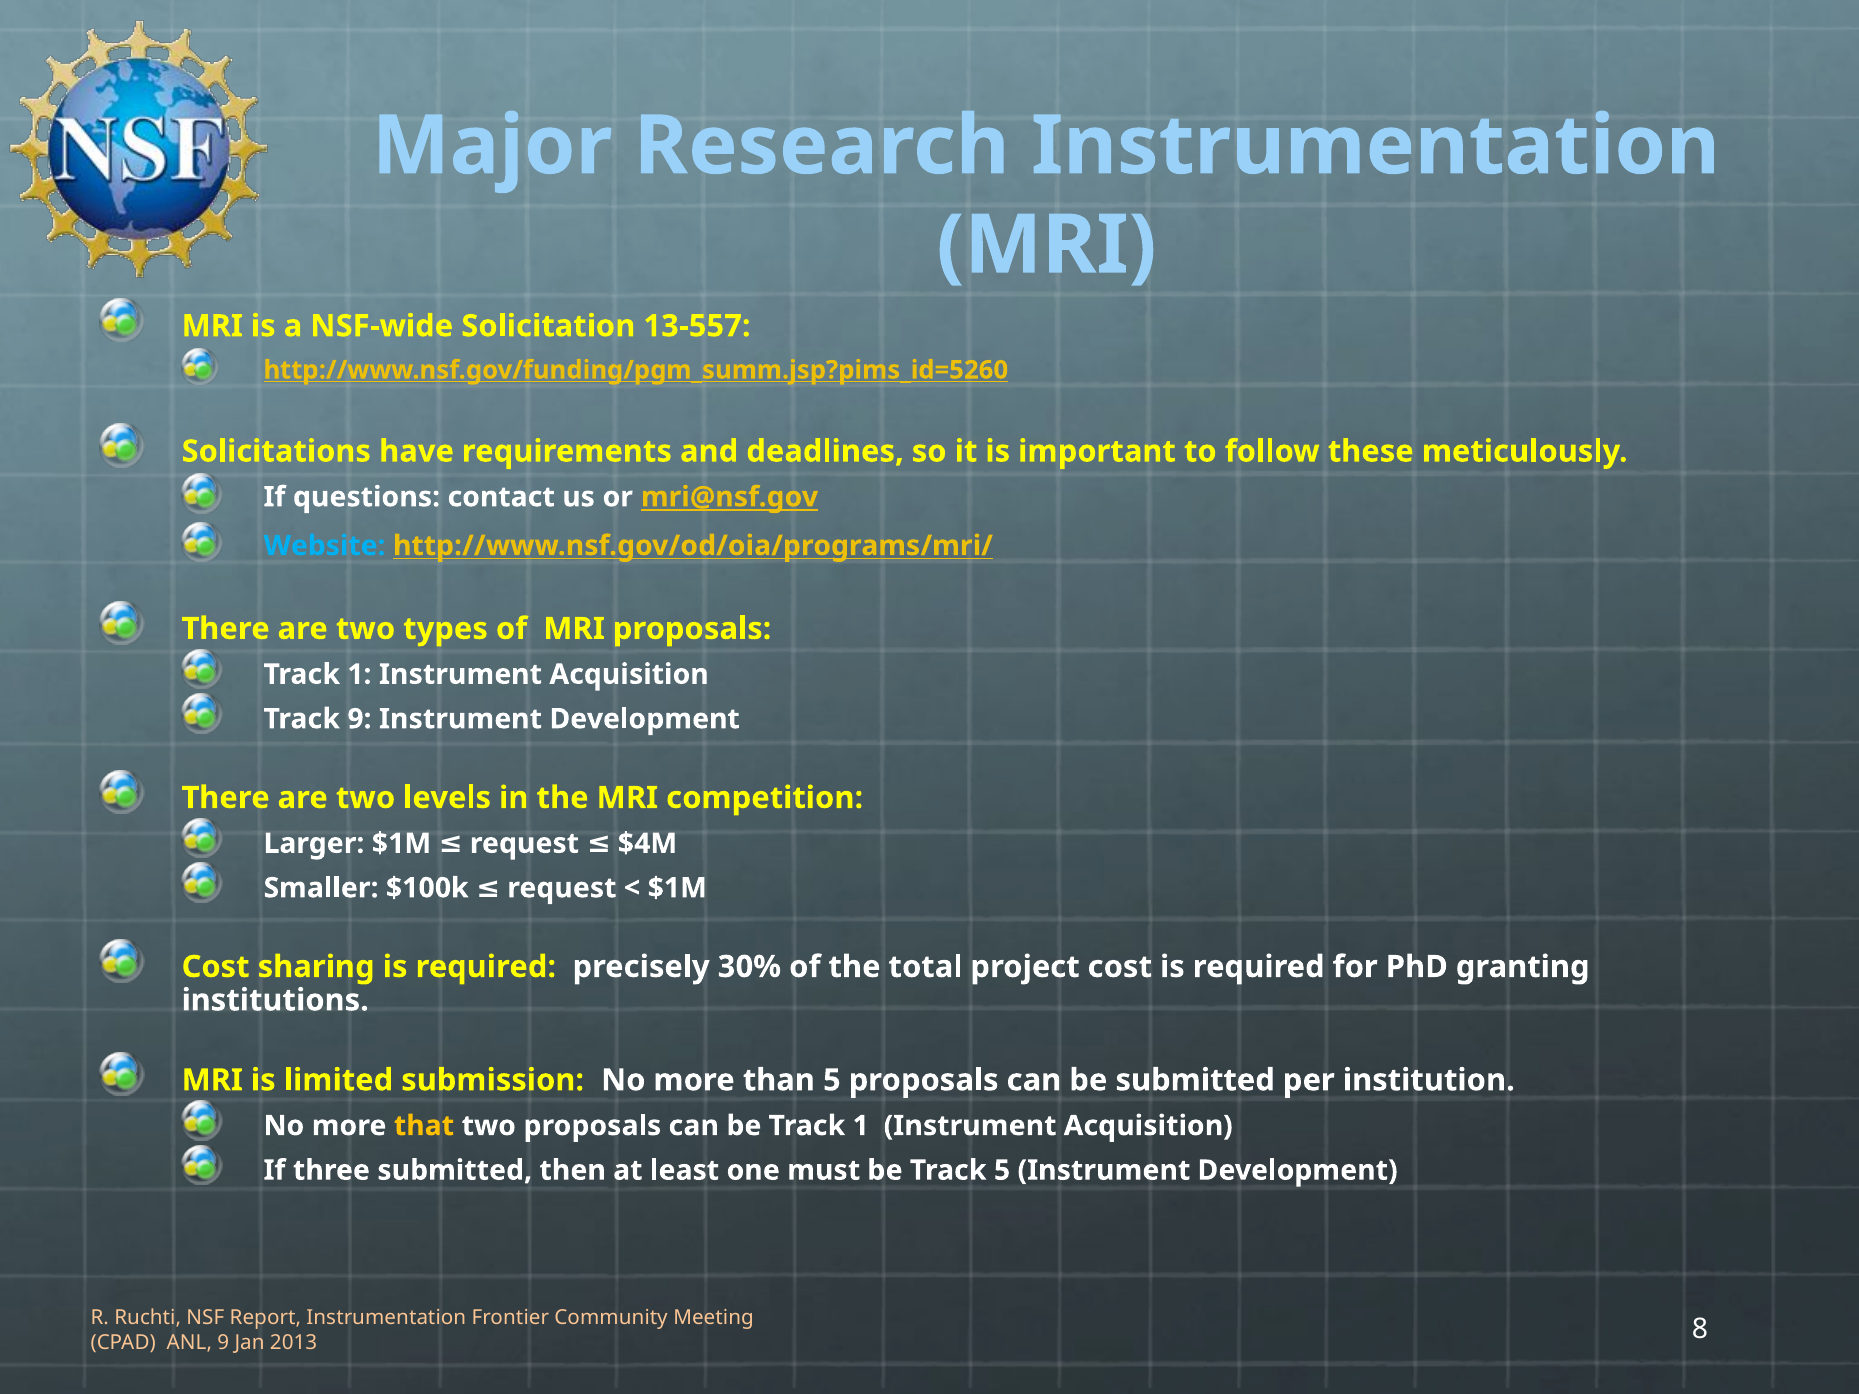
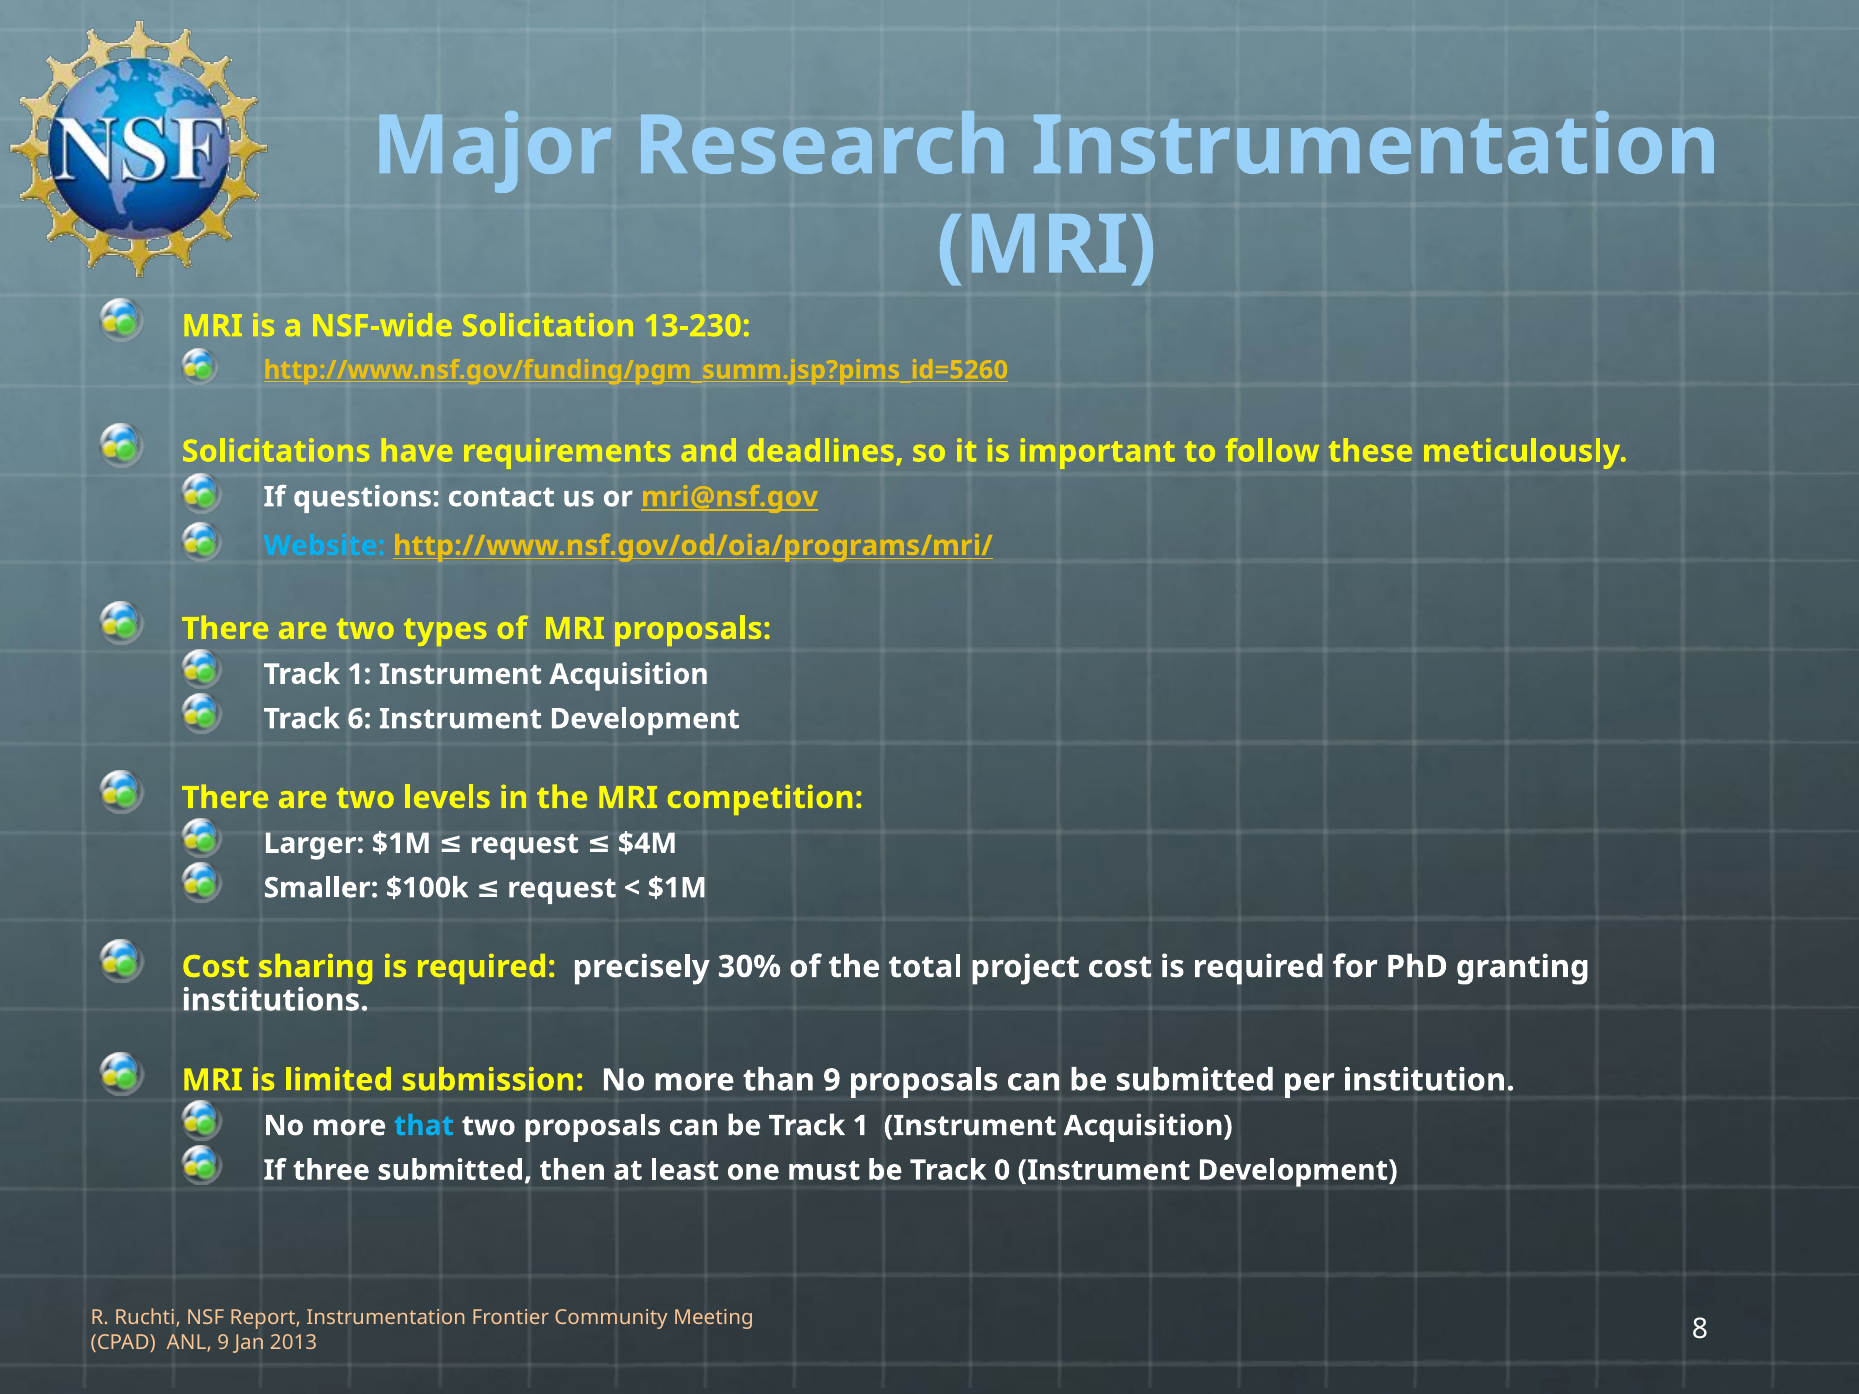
13-557: 13-557 -> 13-230
Track 9: 9 -> 6
than 5: 5 -> 9
that colour: yellow -> light blue
Track 5: 5 -> 0
